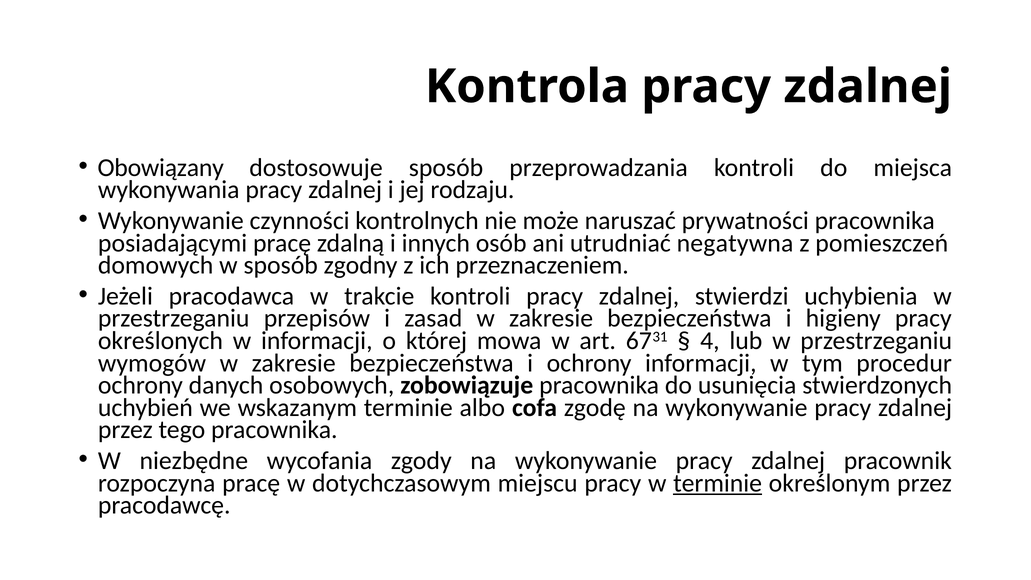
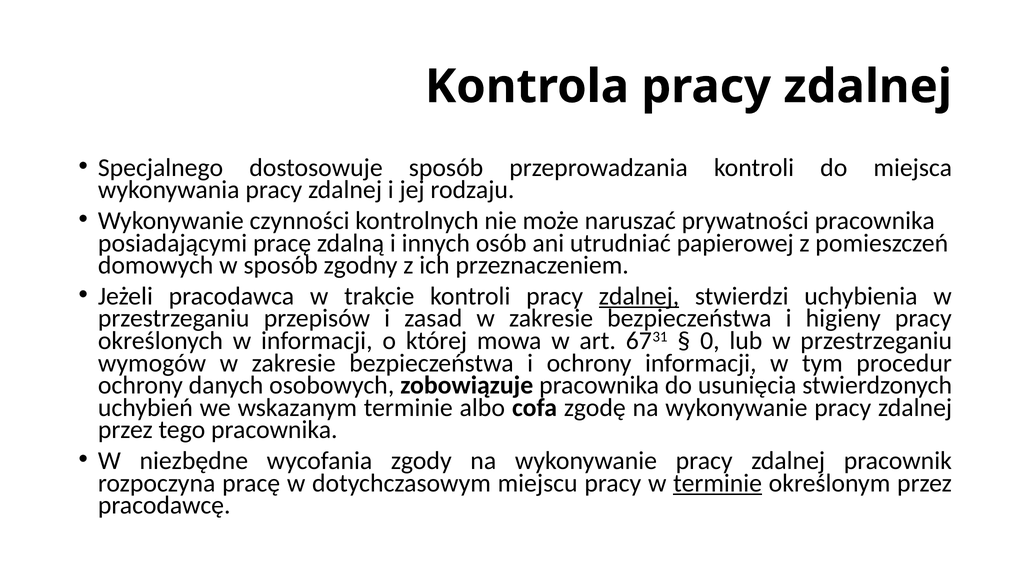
Obowiązany: Obowiązany -> Specjalnego
negatywna: negatywna -> papierowej
zdalnej at (639, 296) underline: none -> present
4: 4 -> 0
